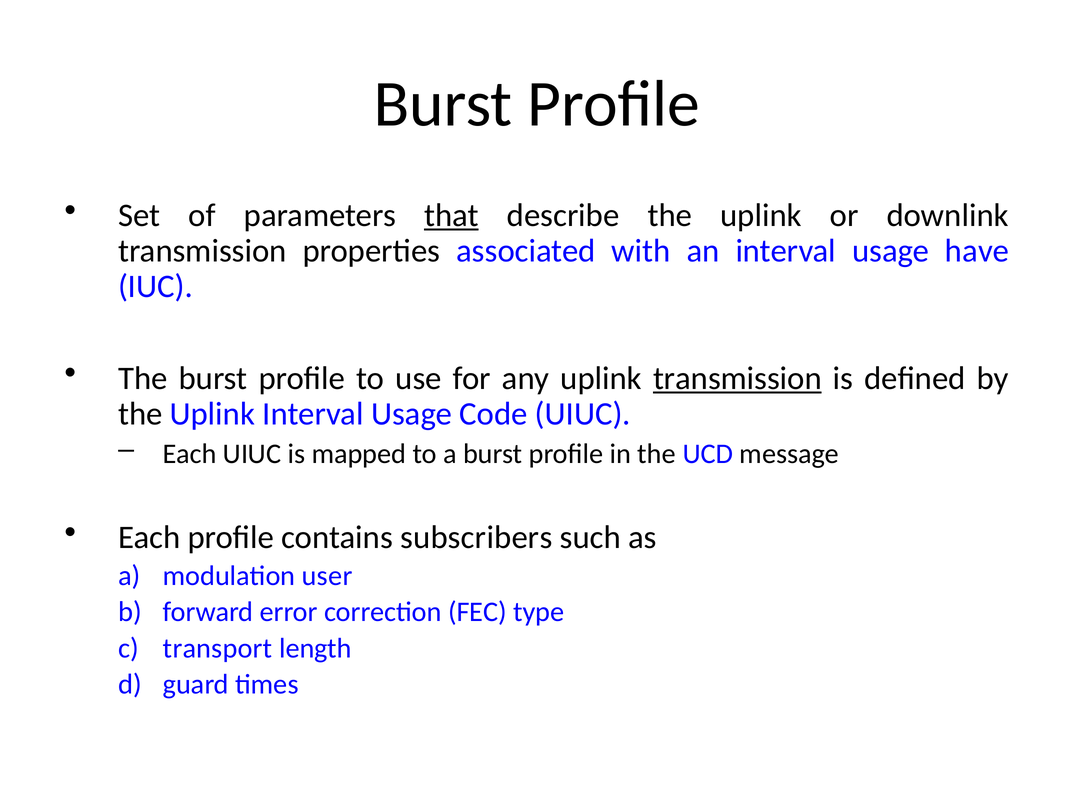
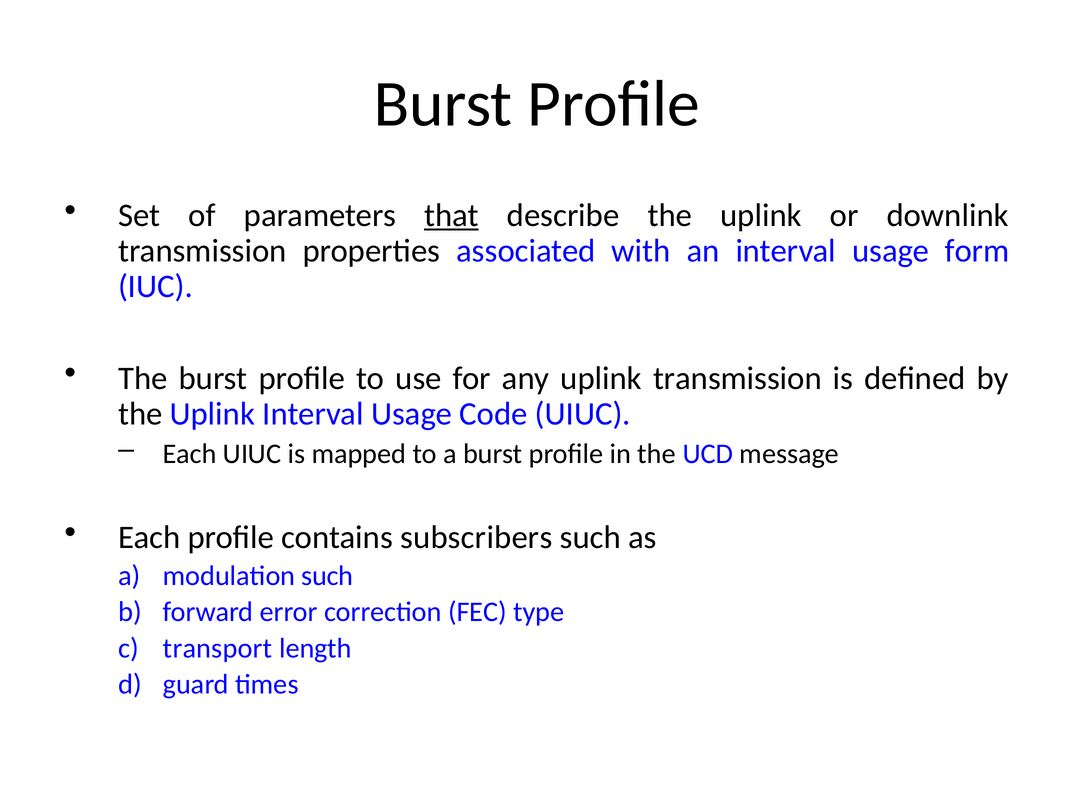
have: have -> form
transmission at (737, 378) underline: present -> none
modulation user: user -> such
